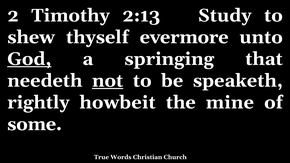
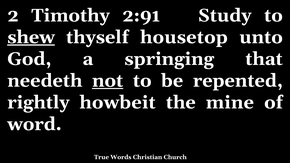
2:13: 2:13 -> 2:91
shew underline: none -> present
evermore: evermore -> housetop
God underline: present -> none
speaketh: speaketh -> repented
some: some -> word
